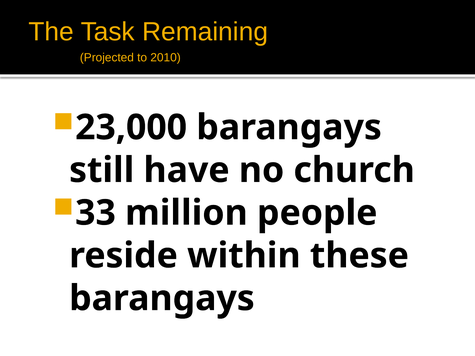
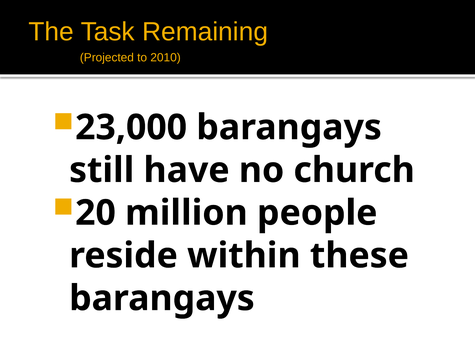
33: 33 -> 20
